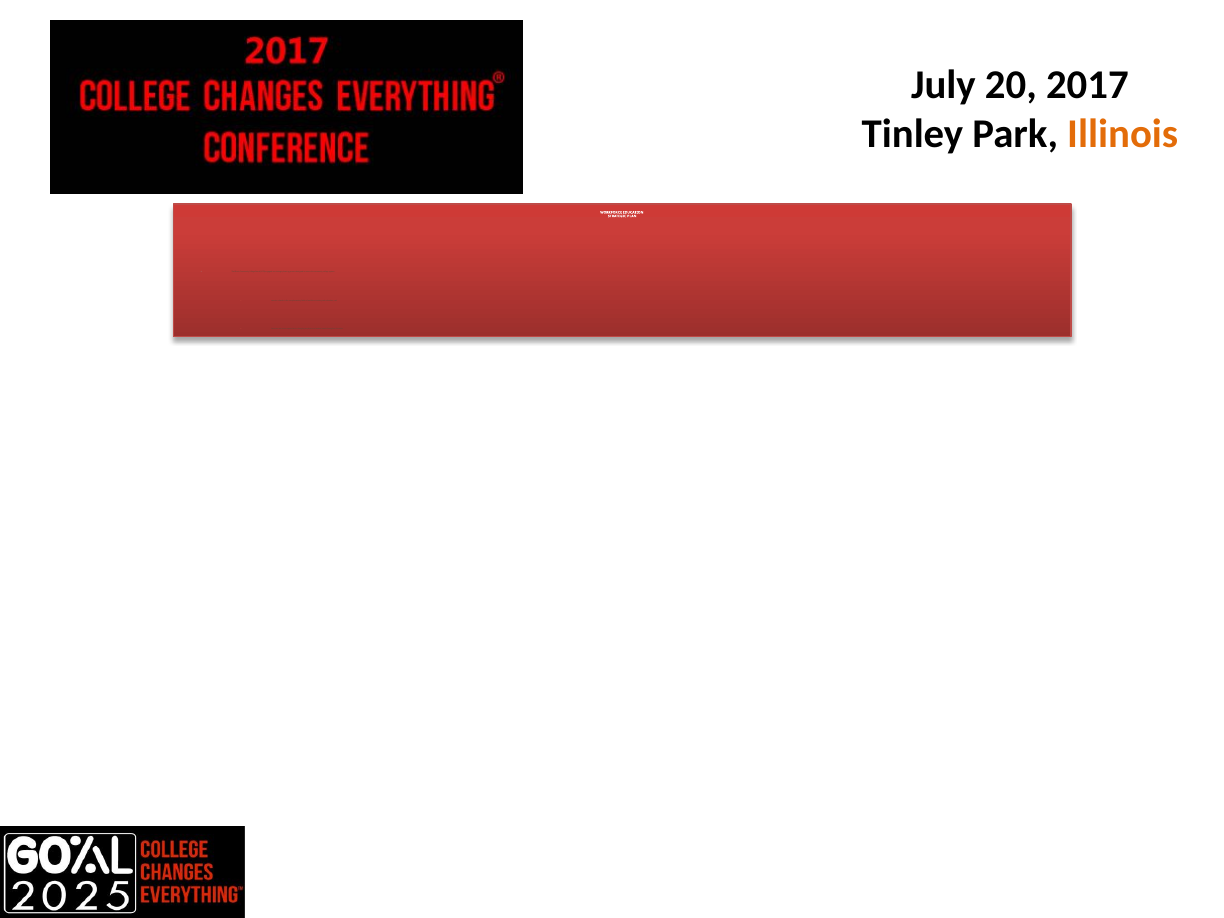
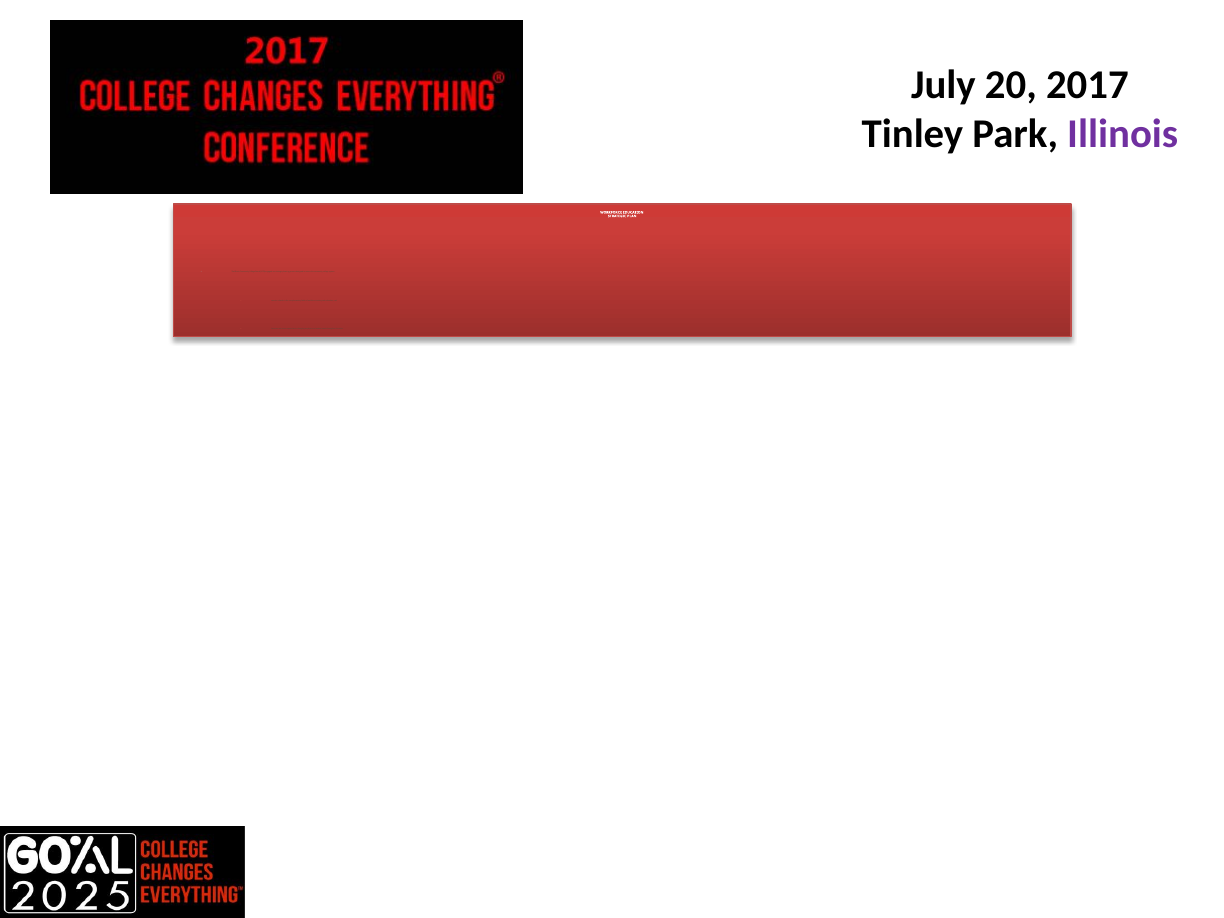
Illinois at (1123, 134) colour: orange -> purple
